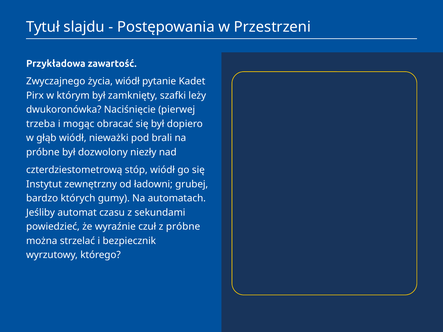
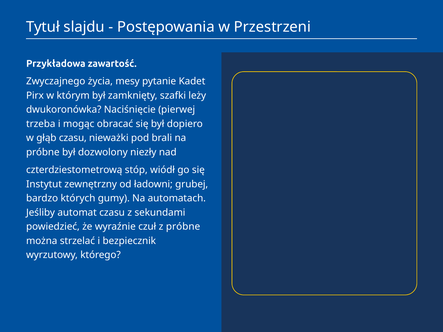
życia wiódł: wiódł -> mesy
głąb wiódł: wiódł -> czasu
